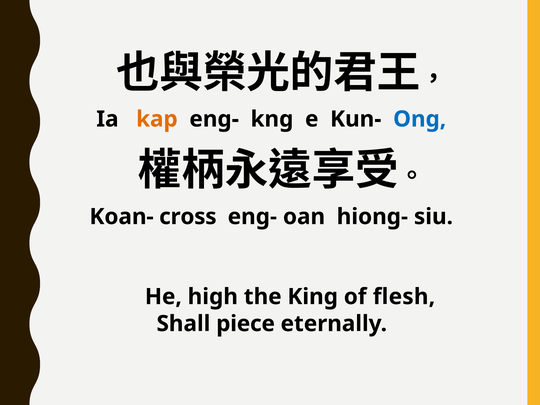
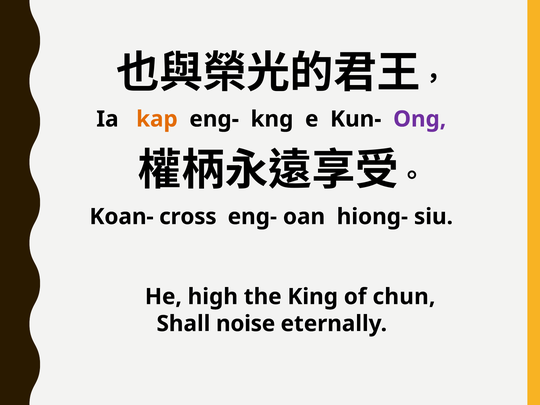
Ong colour: blue -> purple
flesh: flesh -> chun
piece: piece -> noise
